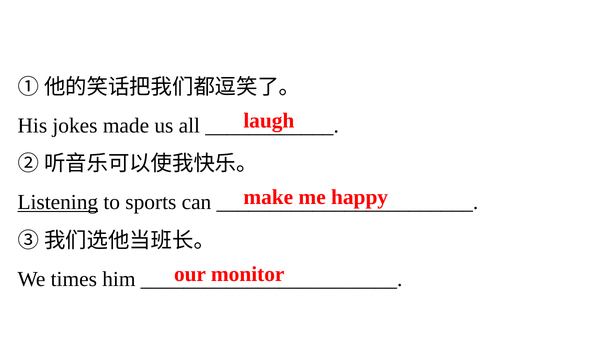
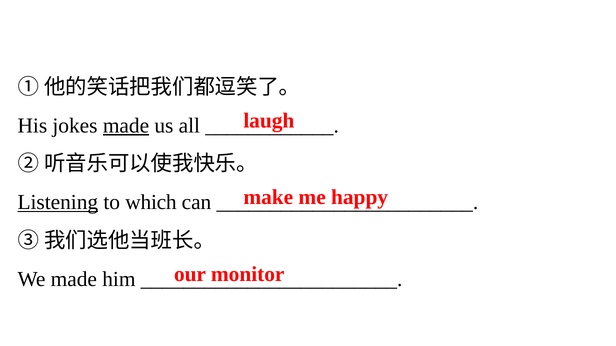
made at (126, 126) underline: none -> present
sports: sports -> which
We times: times -> made
